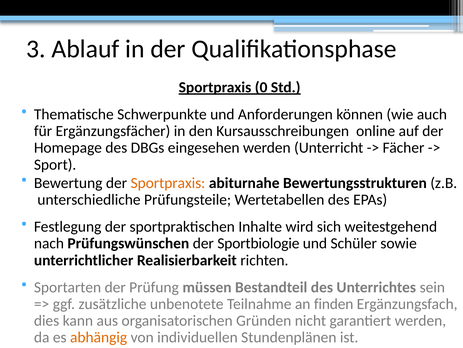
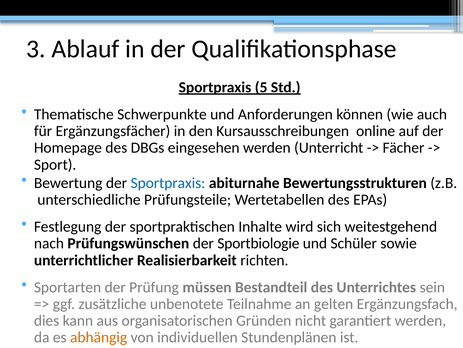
0: 0 -> 5
Sportpraxis at (168, 183) colour: orange -> blue
finden: finden -> gelten
